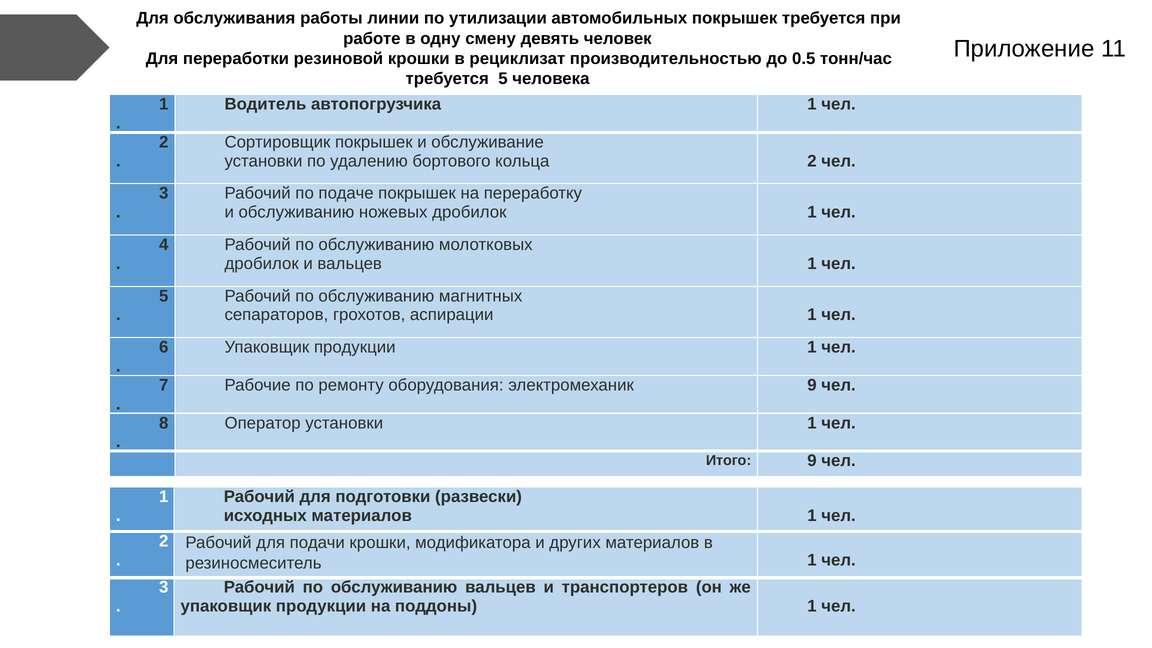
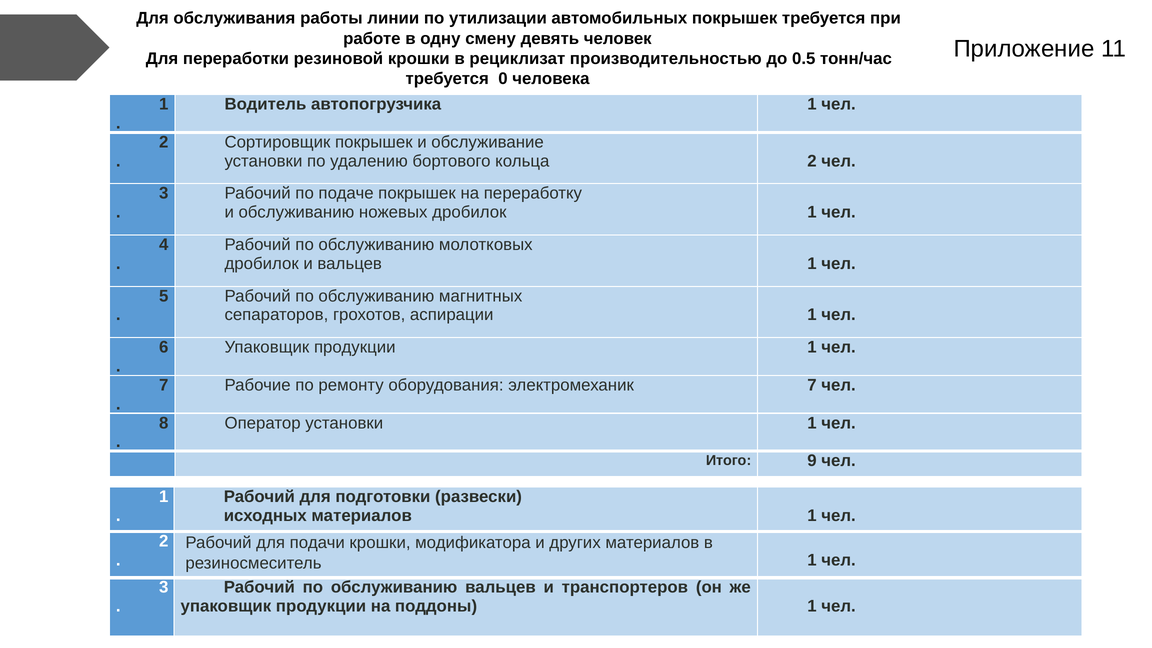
требуется 5: 5 -> 0
электромеханик 9: 9 -> 7
